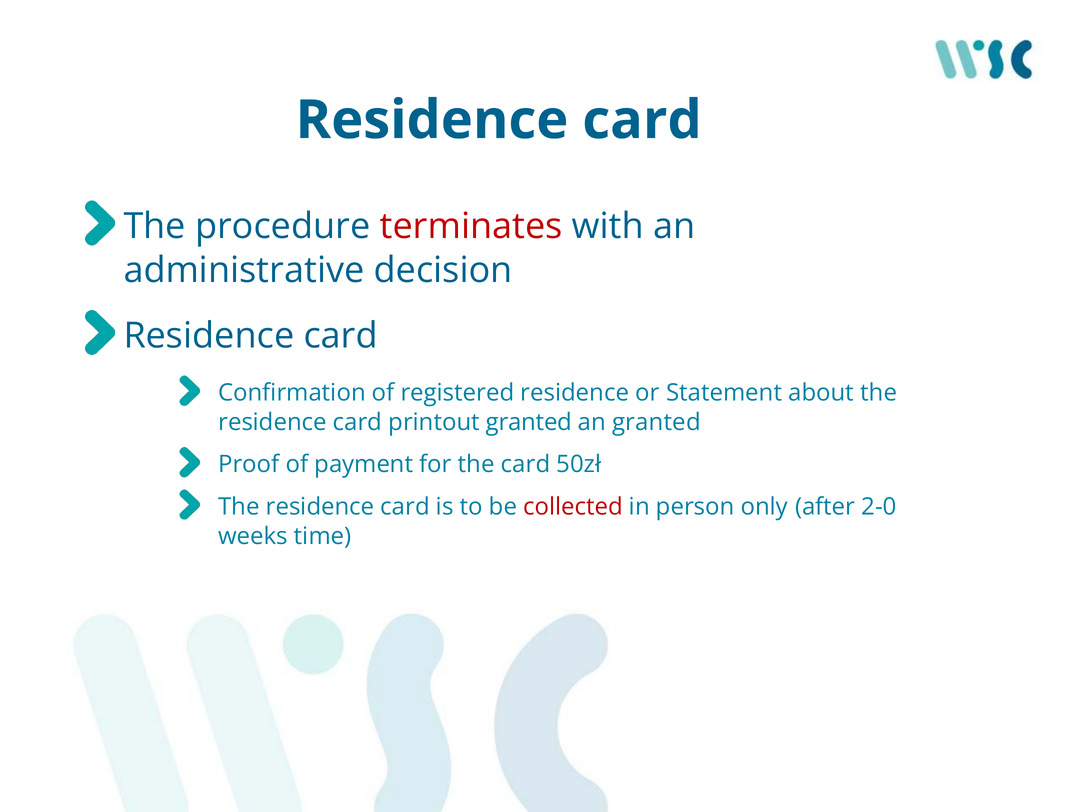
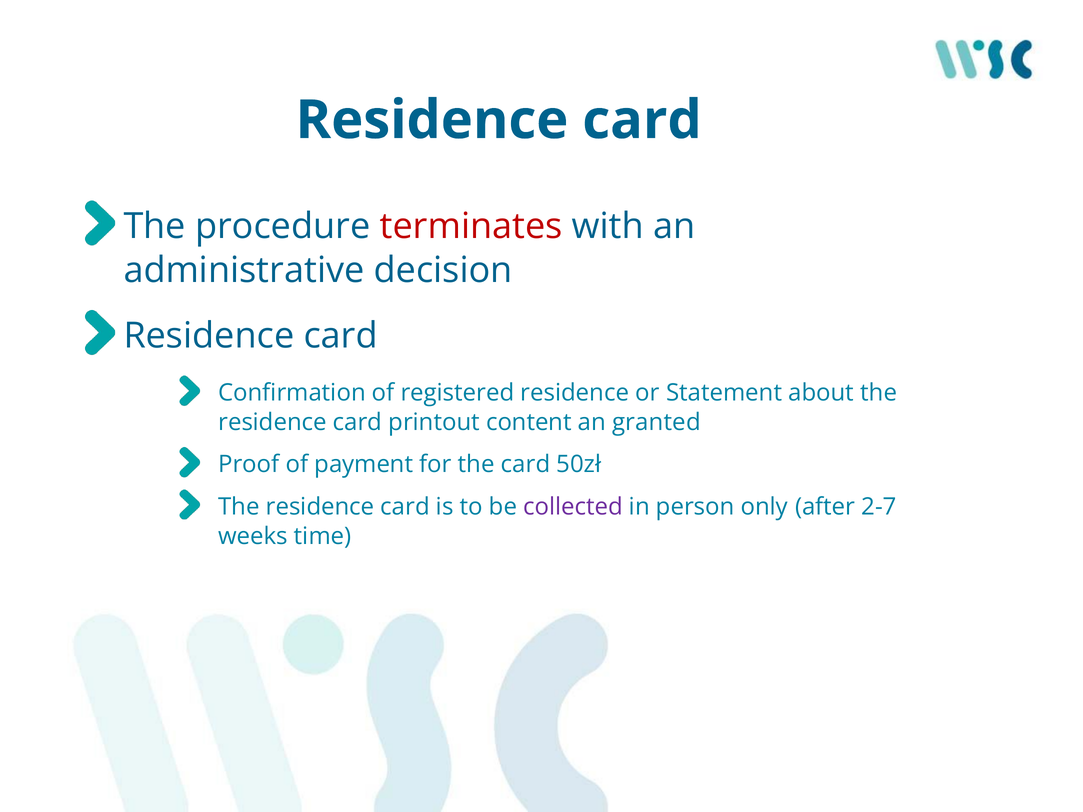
printout granted: granted -> content
collected colour: red -> purple
2-0: 2-0 -> 2-7
